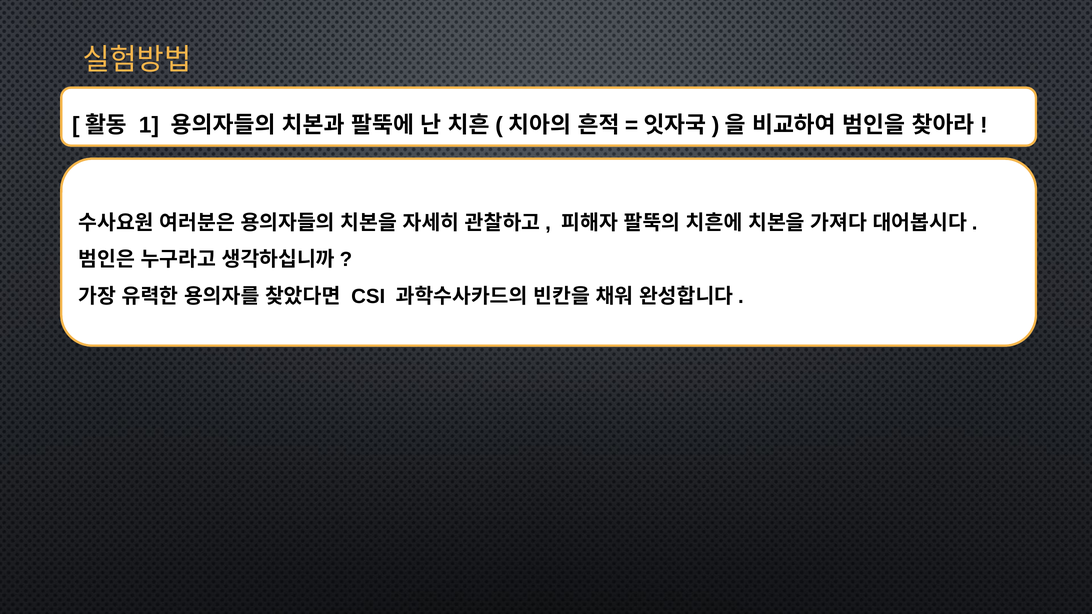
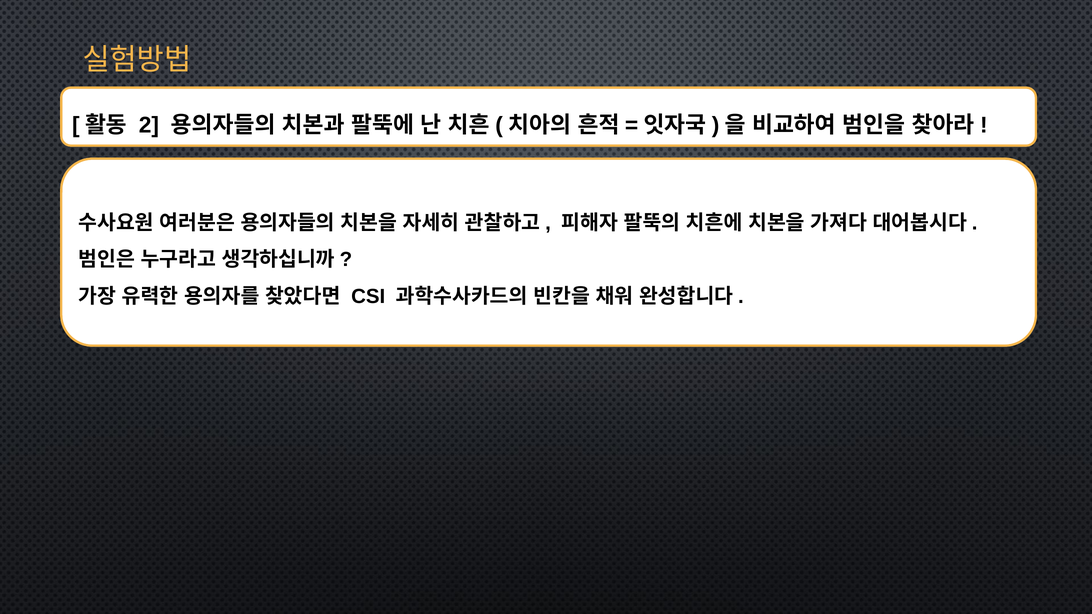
1: 1 -> 2
